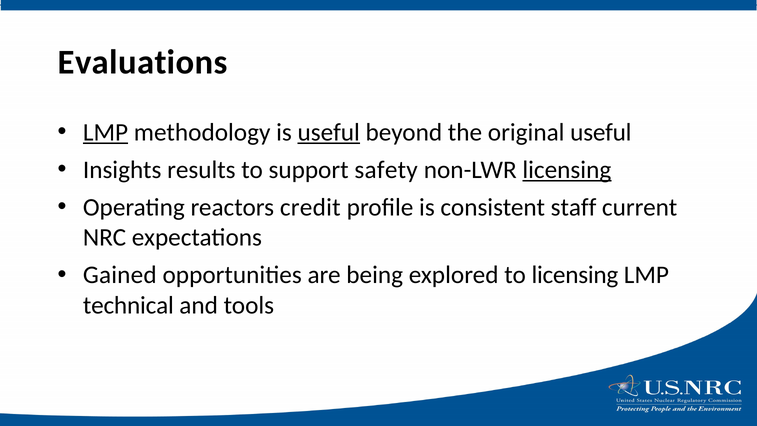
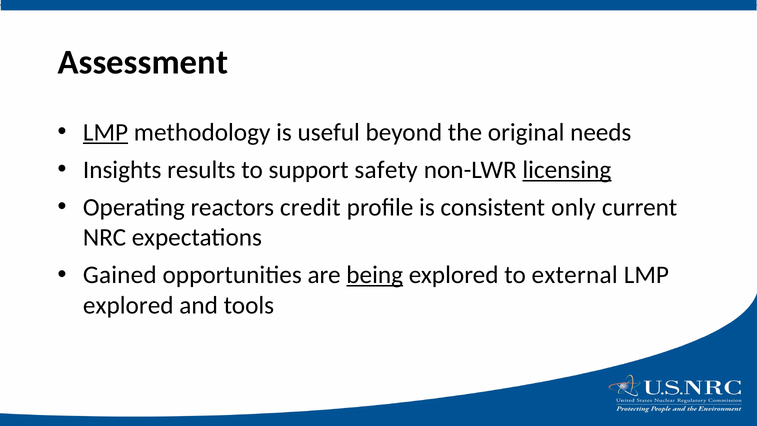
Evaluations: Evaluations -> Assessment
useful at (329, 132) underline: present -> none
original useful: useful -> needs
staff: staff -> only
being underline: none -> present
to licensing: licensing -> external
technical at (128, 305): technical -> explored
